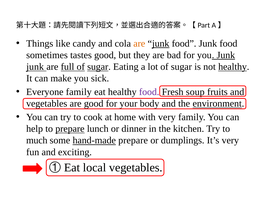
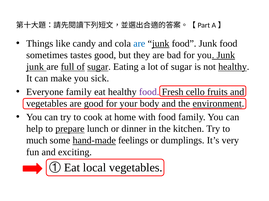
are at (139, 44) colour: orange -> blue
soup: soup -> cello
with very: very -> food
hand-made prepare: prepare -> feelings
